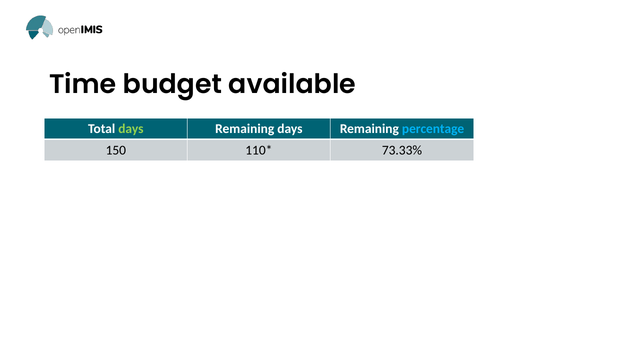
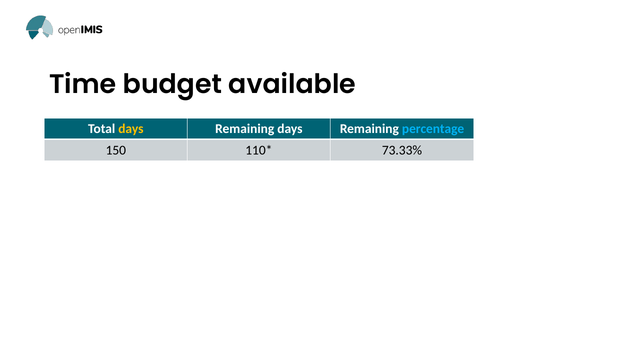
days at (131, 129) colour: light green -> yellow
